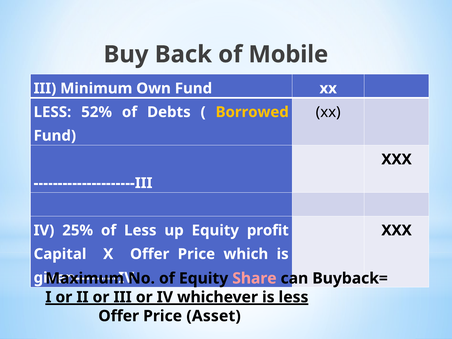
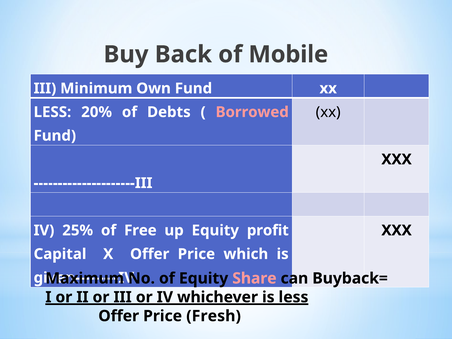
52%: 52% -> 20%
Borrowed colour: yellow -> pink
of Less: Less -> Free
Asset: Asset -> Fresh
